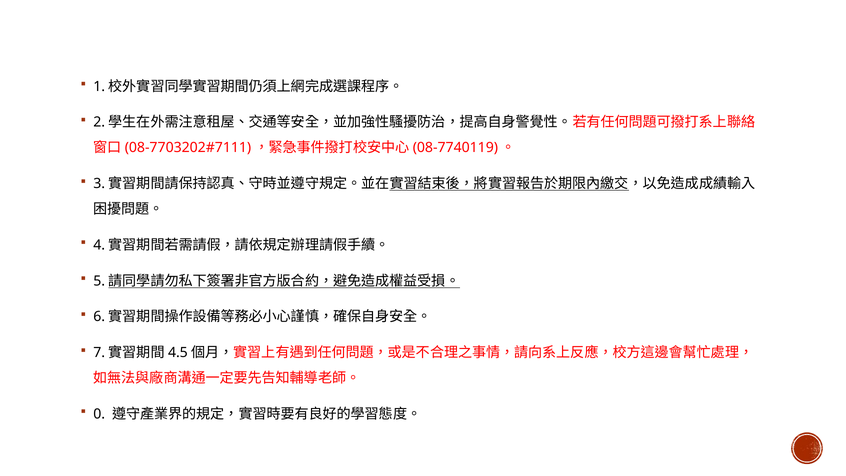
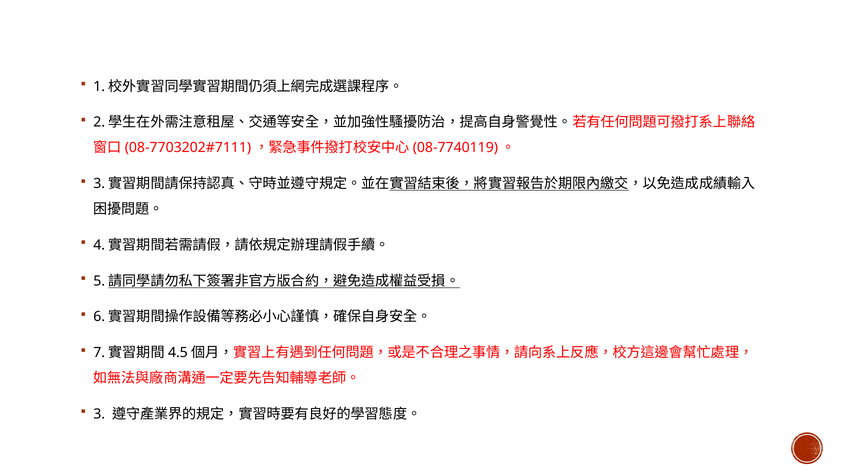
0: 0 -> 3
